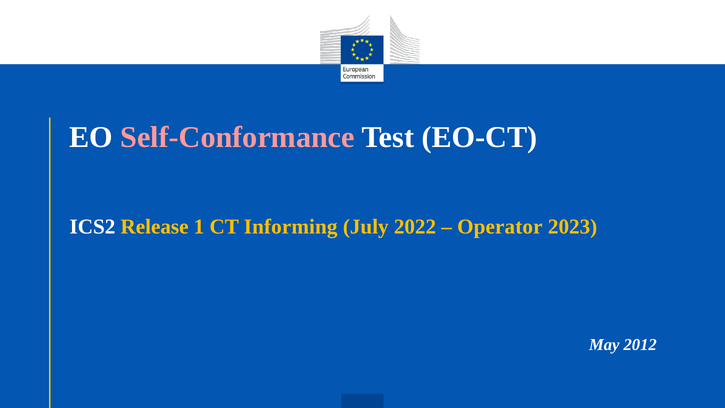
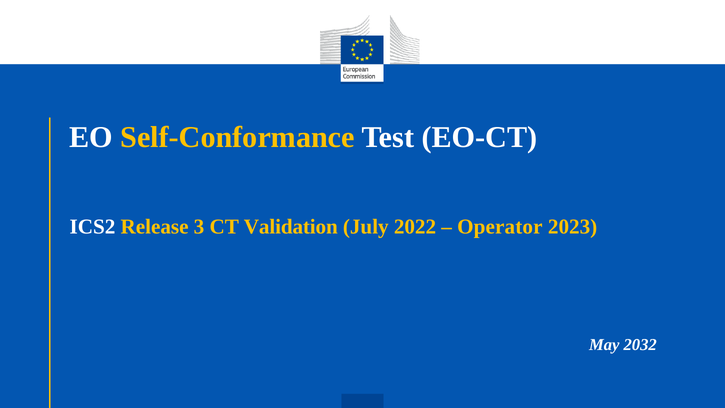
Self-Conformance colour: pink -> yellow
1: 1 -> 3
Informing: Informing -> Validation
2012: 2012 -> 2032
